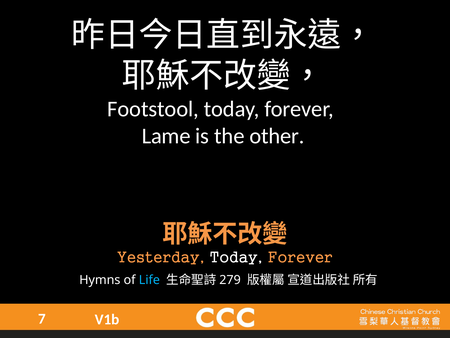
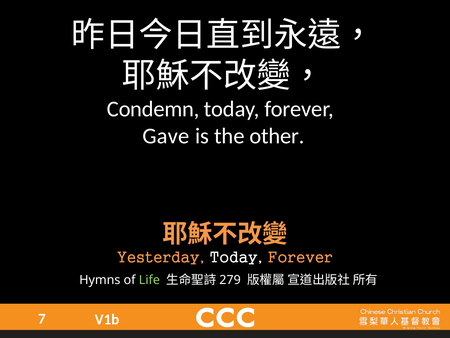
Footstool: Footstool -> Condemn
Lame: Lame -> Gave
Life colour: light blue -> light green
